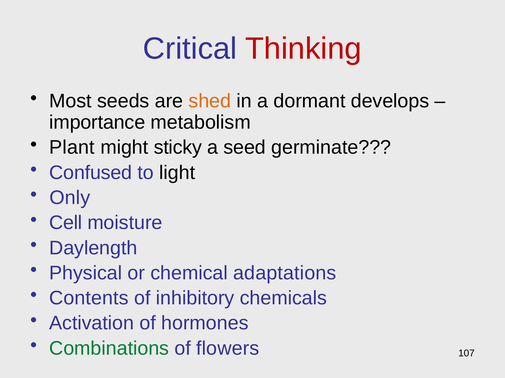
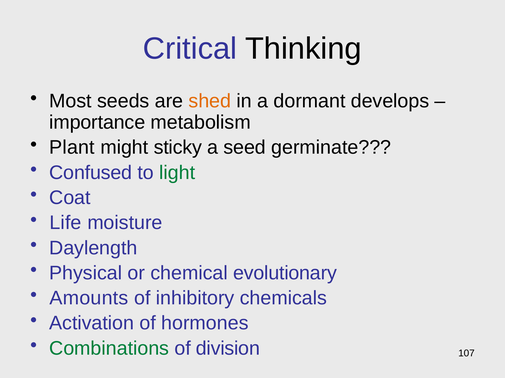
Thinking colour: red -> black
light colour: black -> green
Only: Only -> Coat
Cell: Cell -> Life
adaptations: adaptations -> evolutionary
Contents: Contents -> Amounts
flowers: flowers -> division
